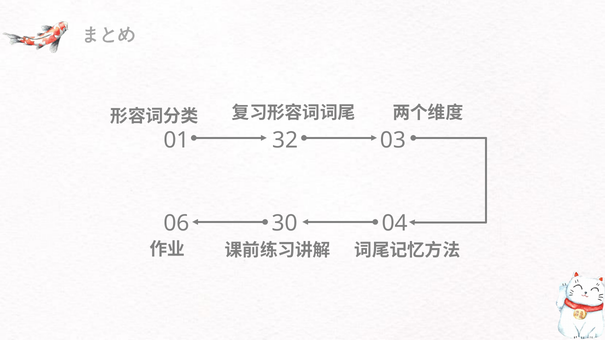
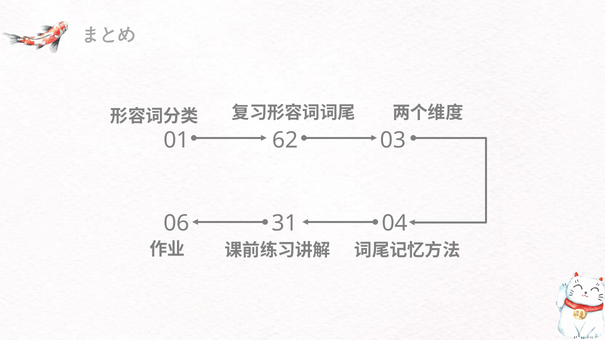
32: 32 -> 62
30: 30 -> 31
